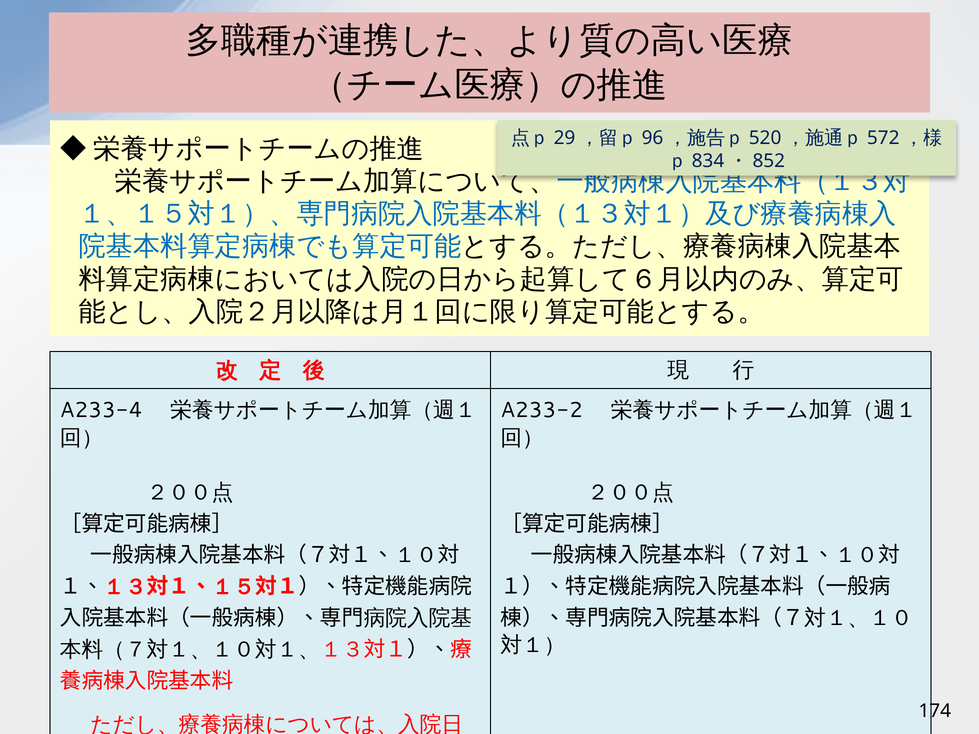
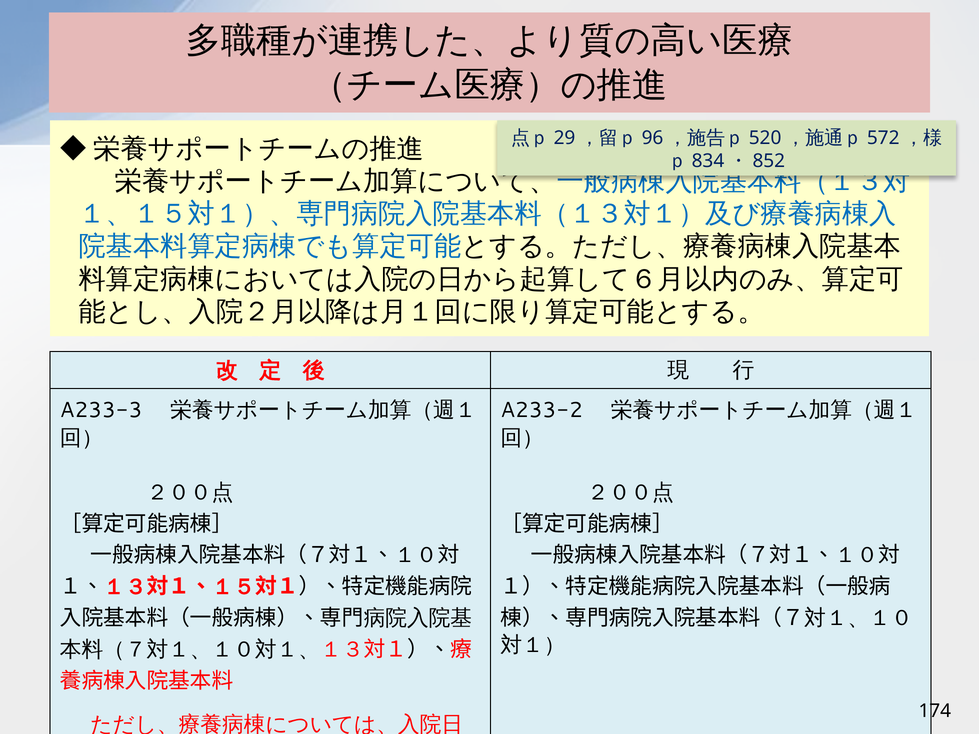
A233-4: A233-4 -> A233-3
